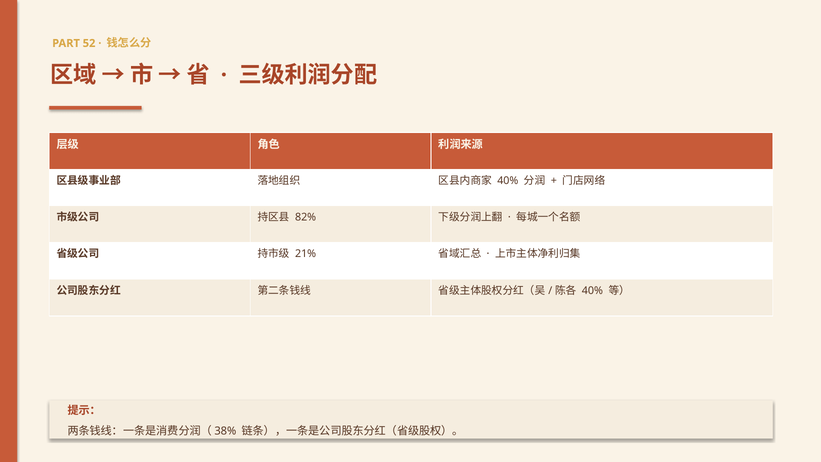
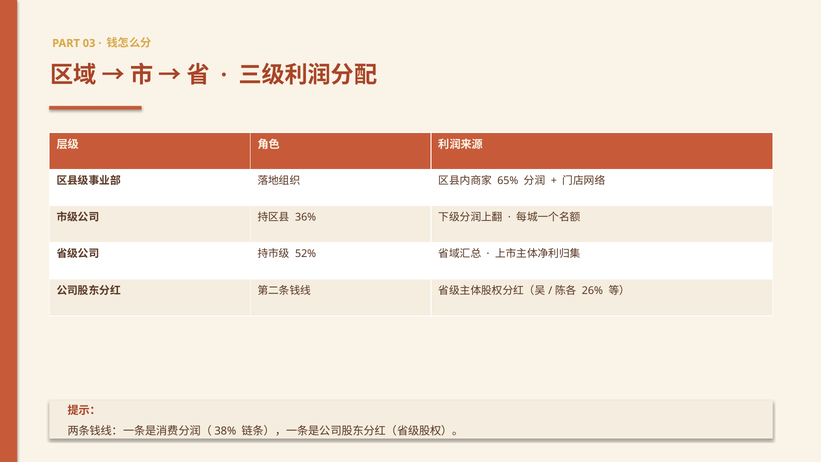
52: 52 -> 03
40% at (508, 180): 40% -> 65%
82%: 82% -> 36%
21%: 21% -> 52%
40% at (592, 290): 40% -> 26%
